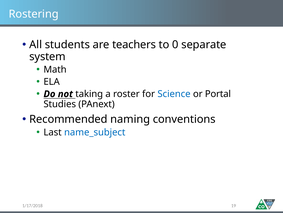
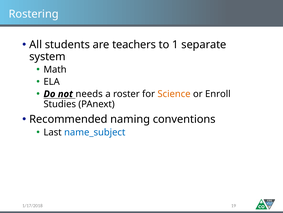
0: 0 -> 1
taking: taking -> needs
Science colour: blue -> orange
Portal: Portal -> Enroll
